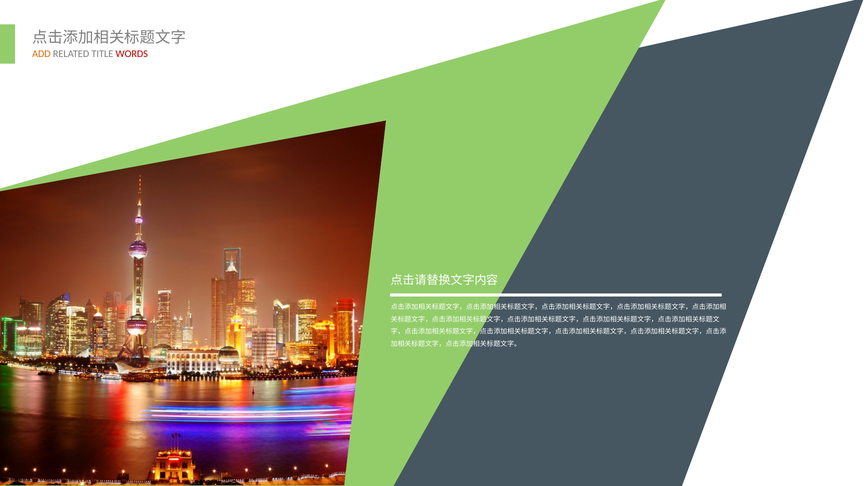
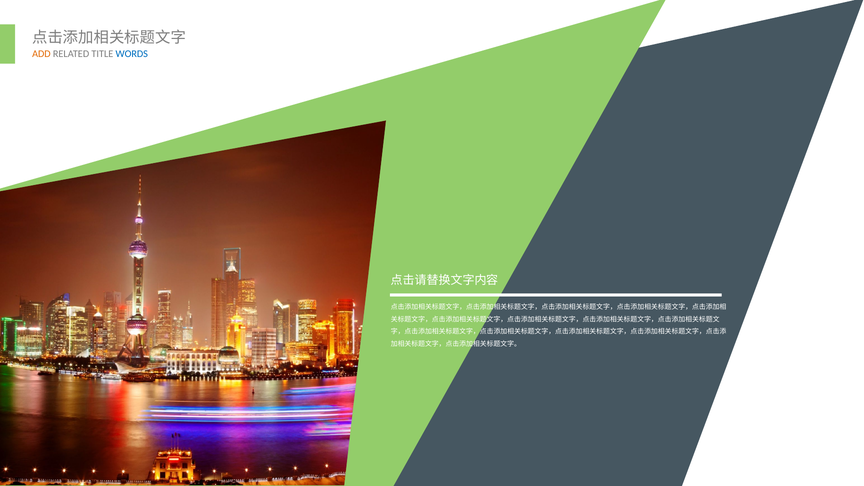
WORDS colour: red -> blue
